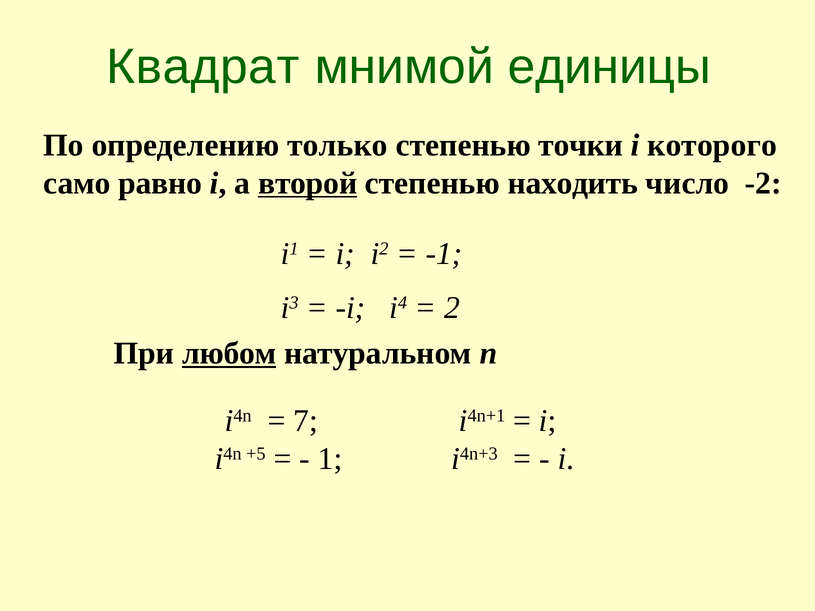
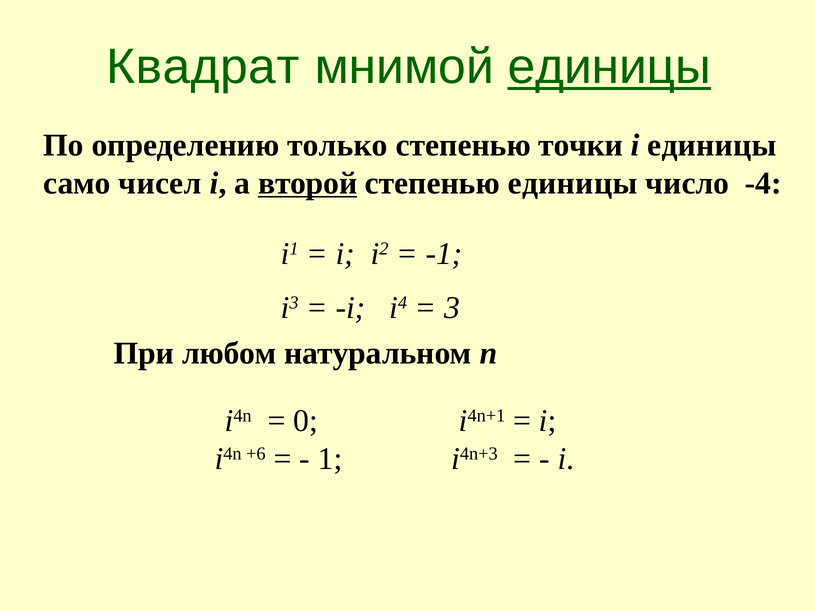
единицы at (609, 67) underline: none -> present
i которого: которого -> единицы
равно: равно -> чисел
степенью находить: находить -> единицы
-2: -2 -> -4
2: 2 -> 3
любом underline: present -> none
7: 7 -> 0
+5: +5 -> +6
